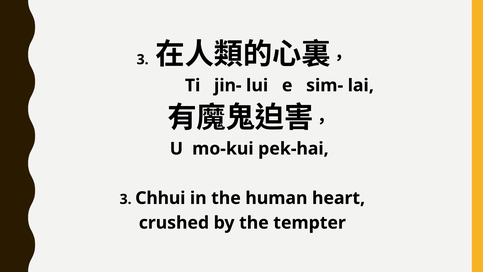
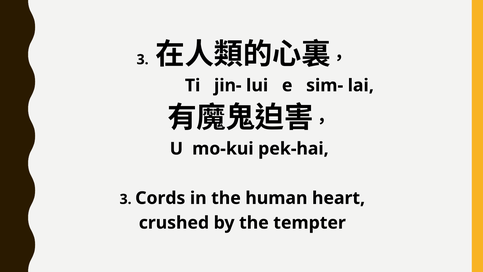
Chhui: Chhui -> Cords
